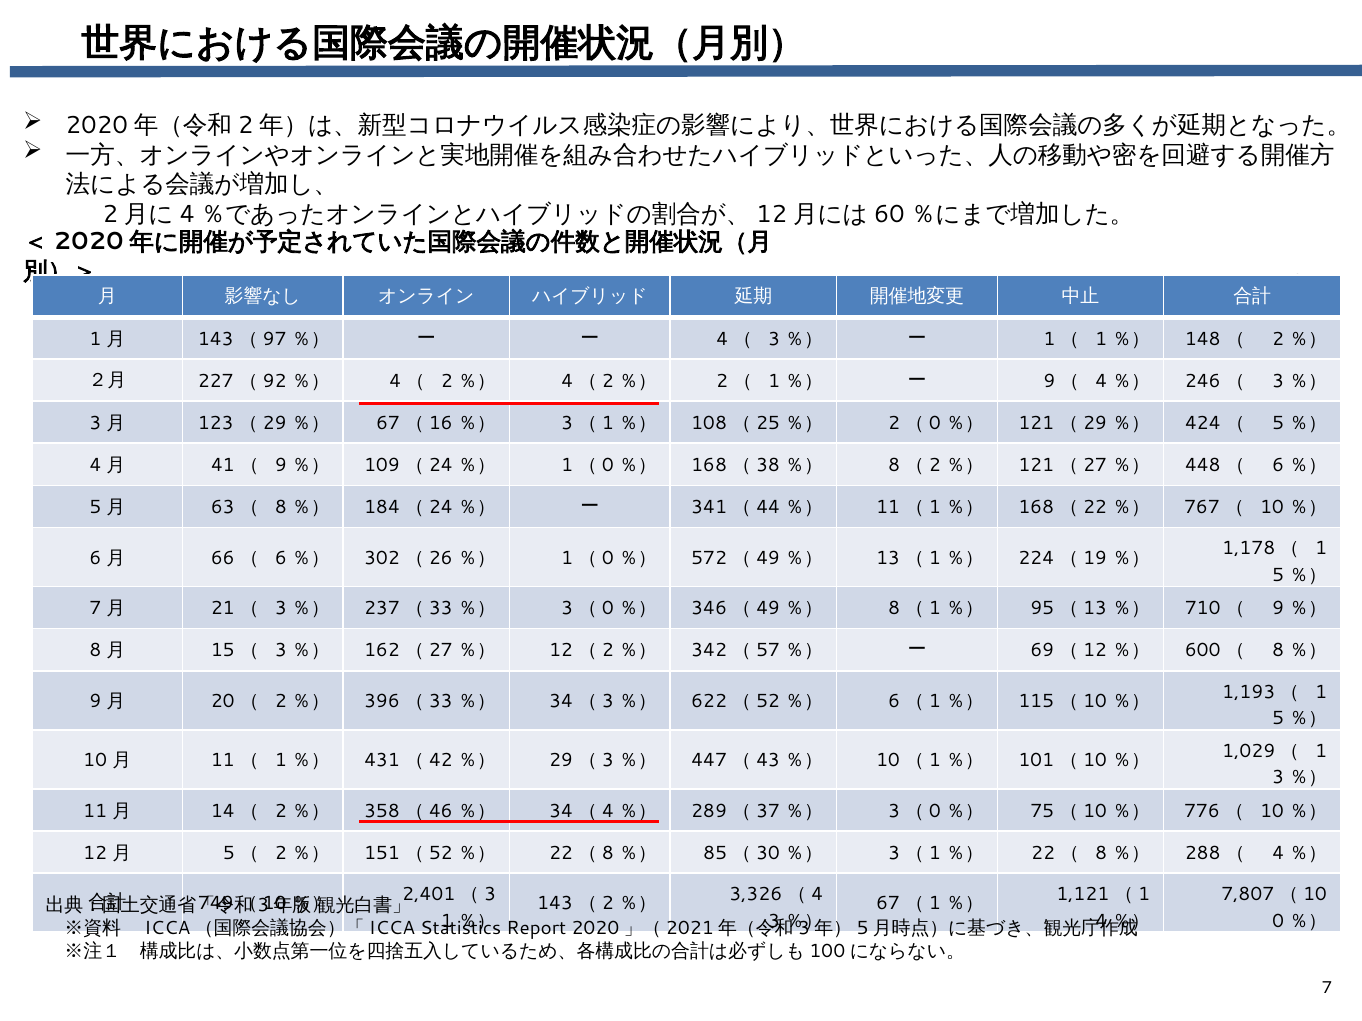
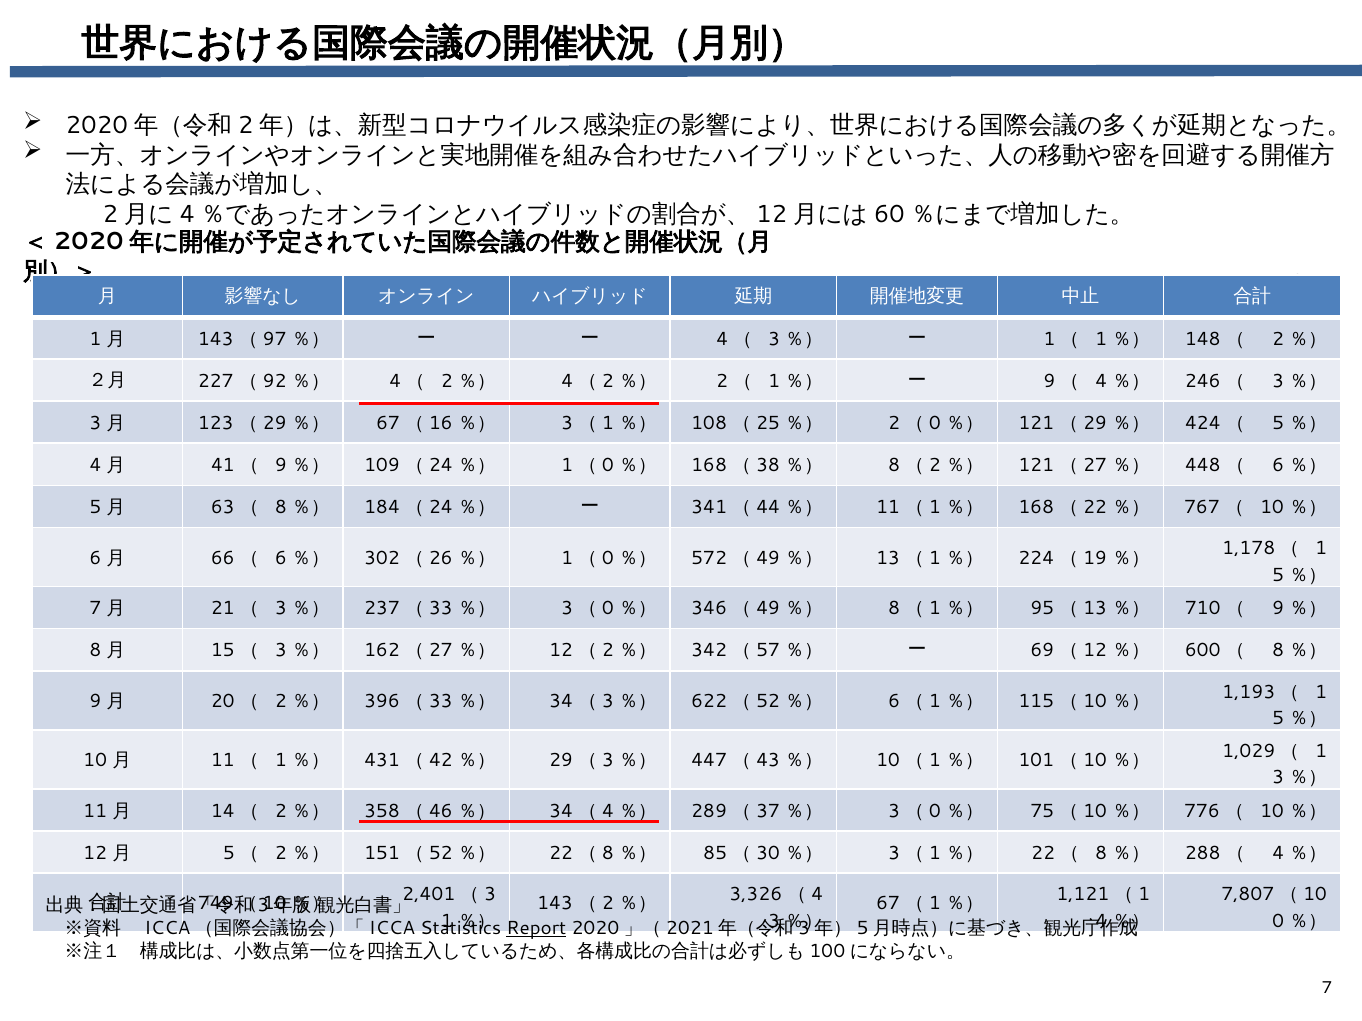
Report underline: none -> present
